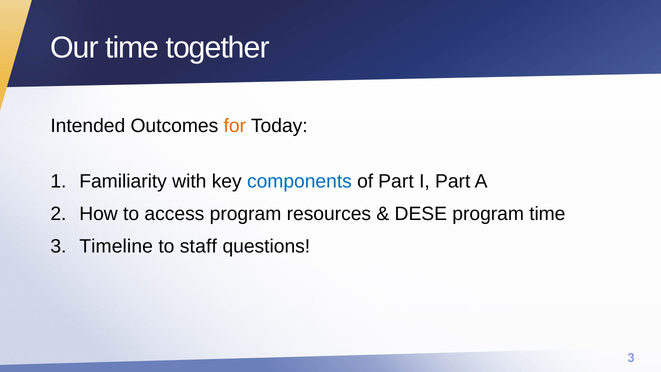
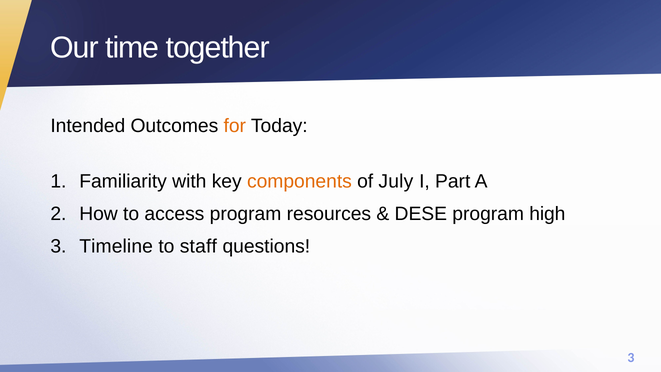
components colour: blue -> orange
of Part: Part -> July
program time: time -> high
